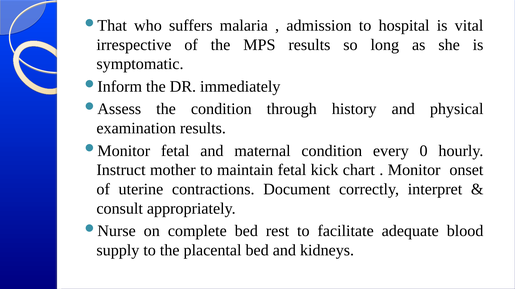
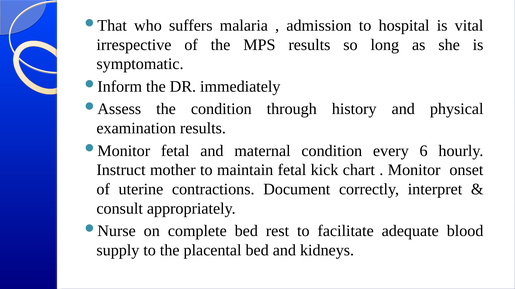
0: 0 -> 6
